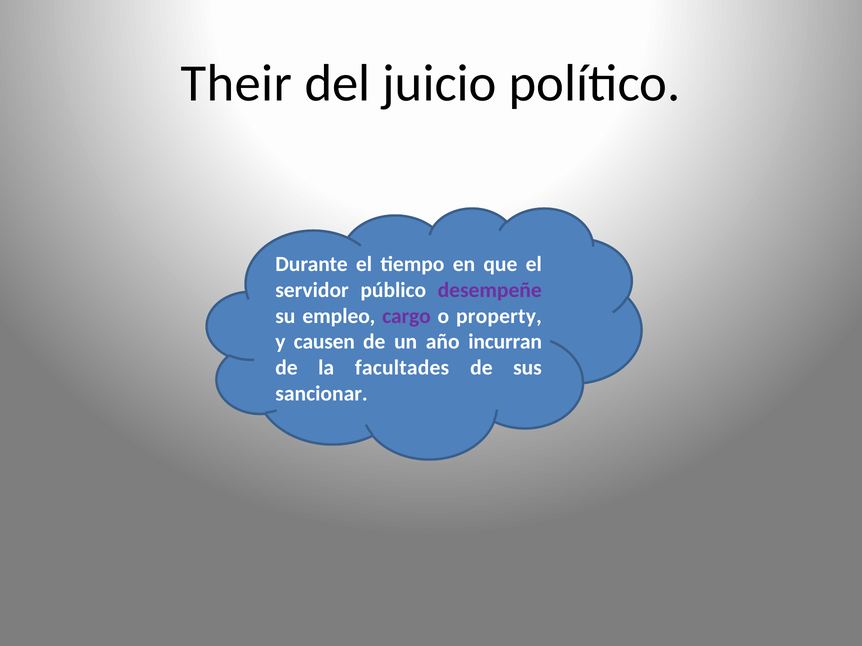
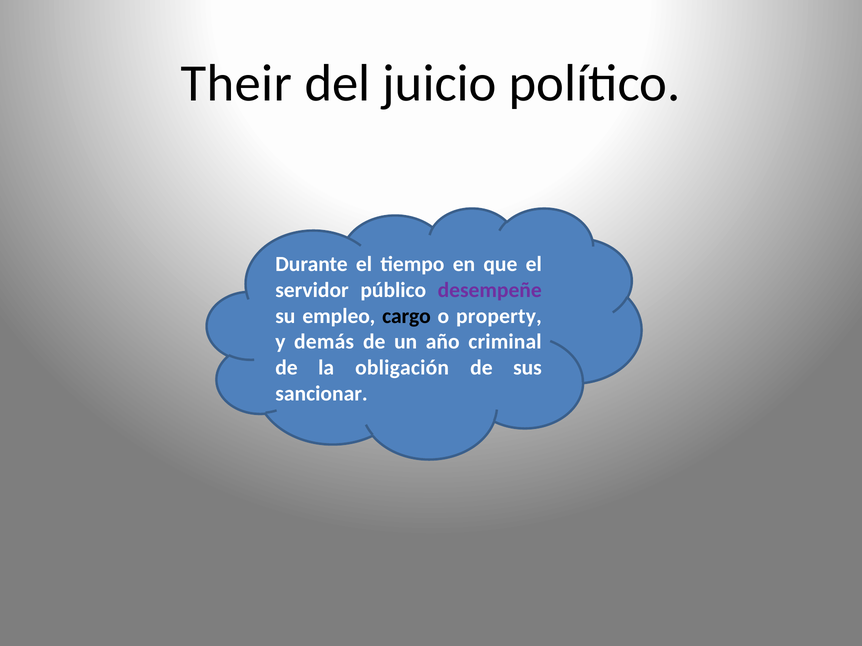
cargo colour: purple -> black
causen: causen -> demás
incurran: incurran -> criminal
facultades: facultades -> obligación
